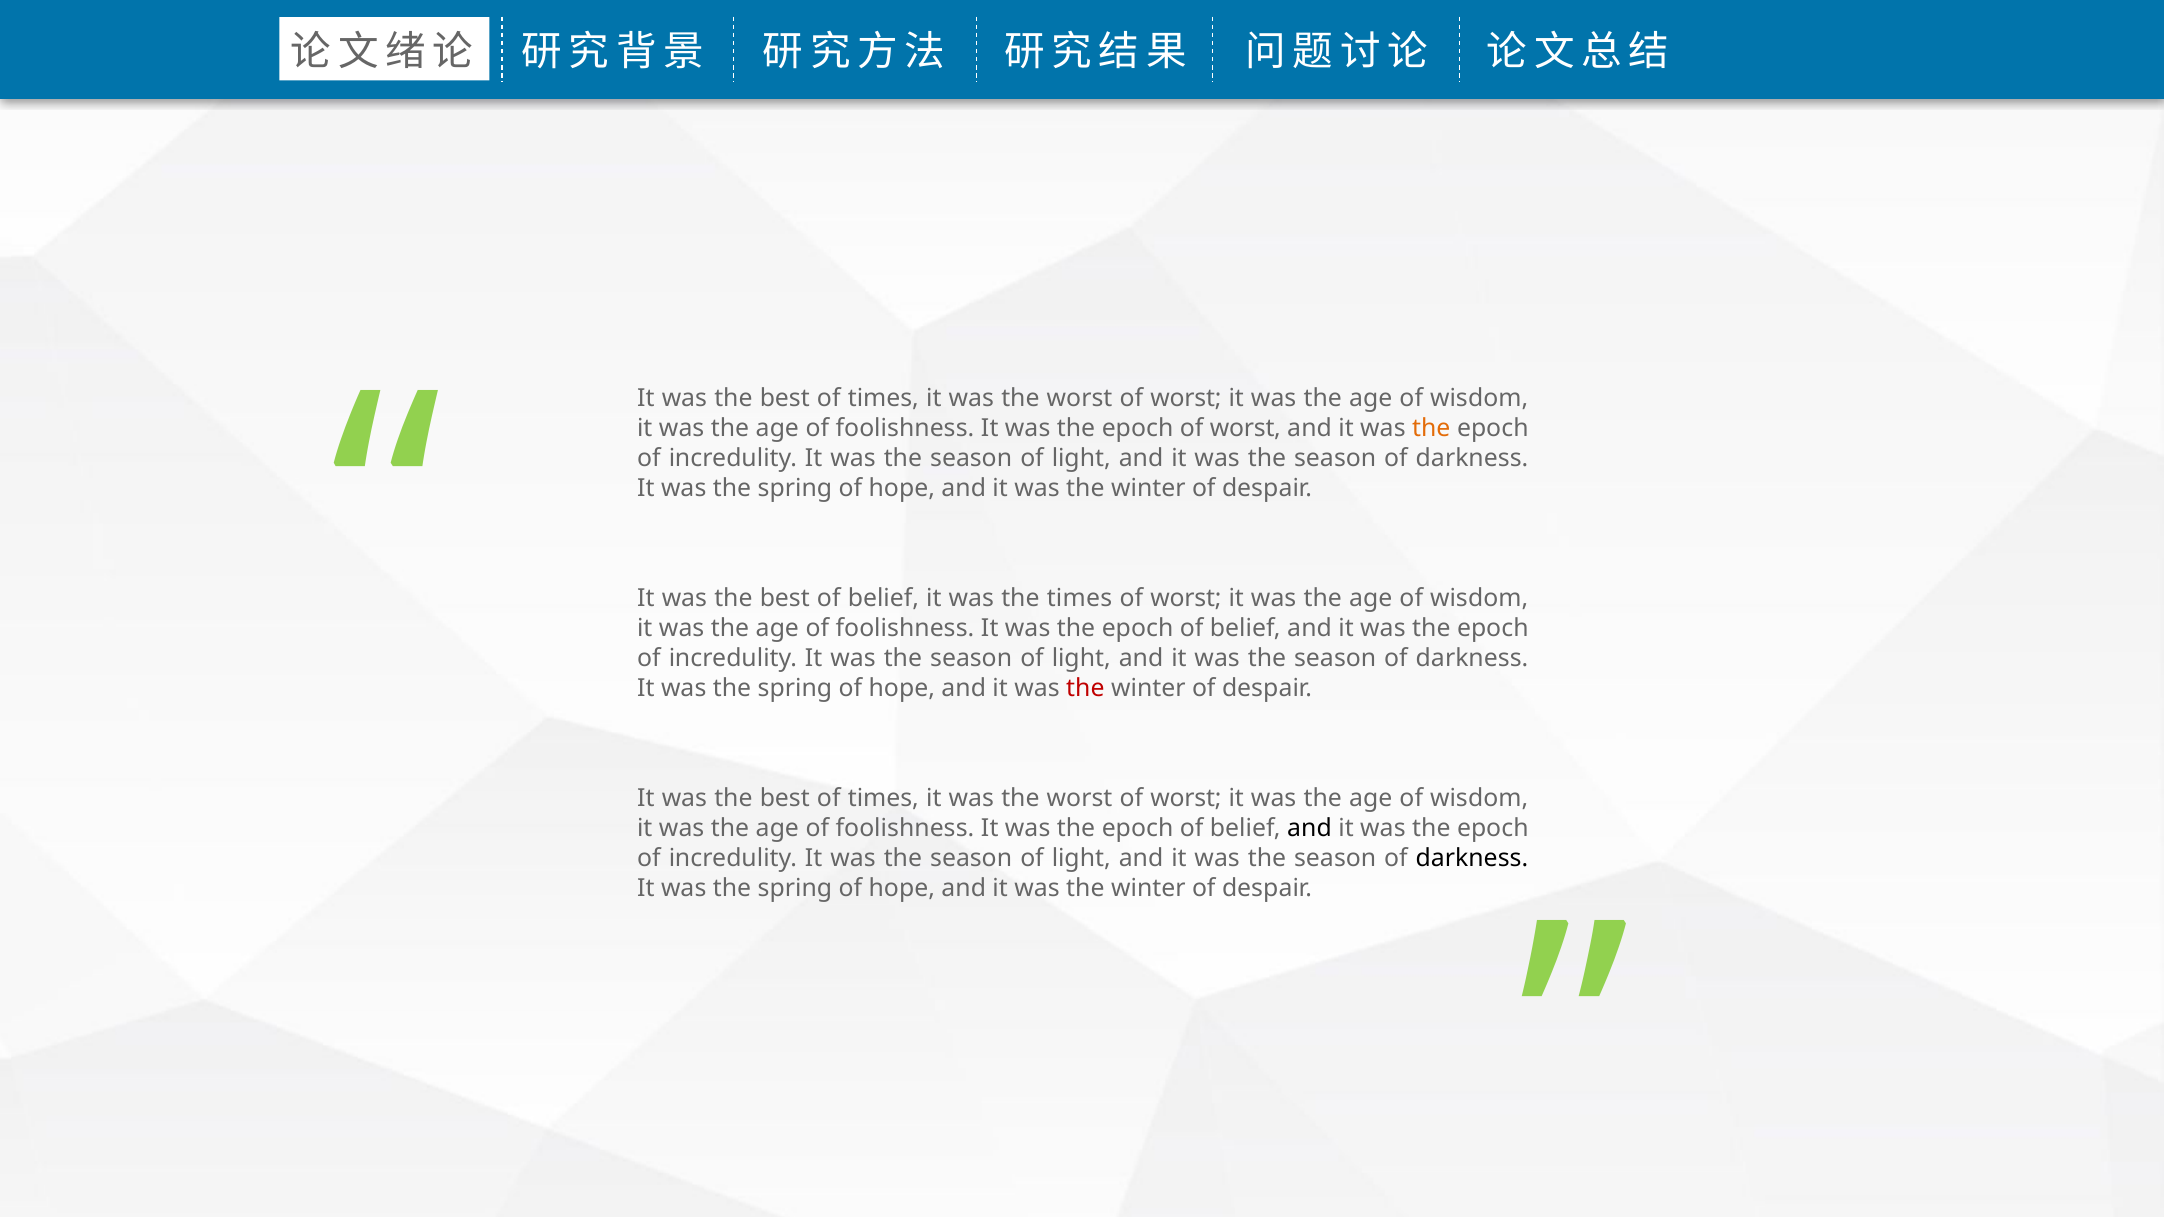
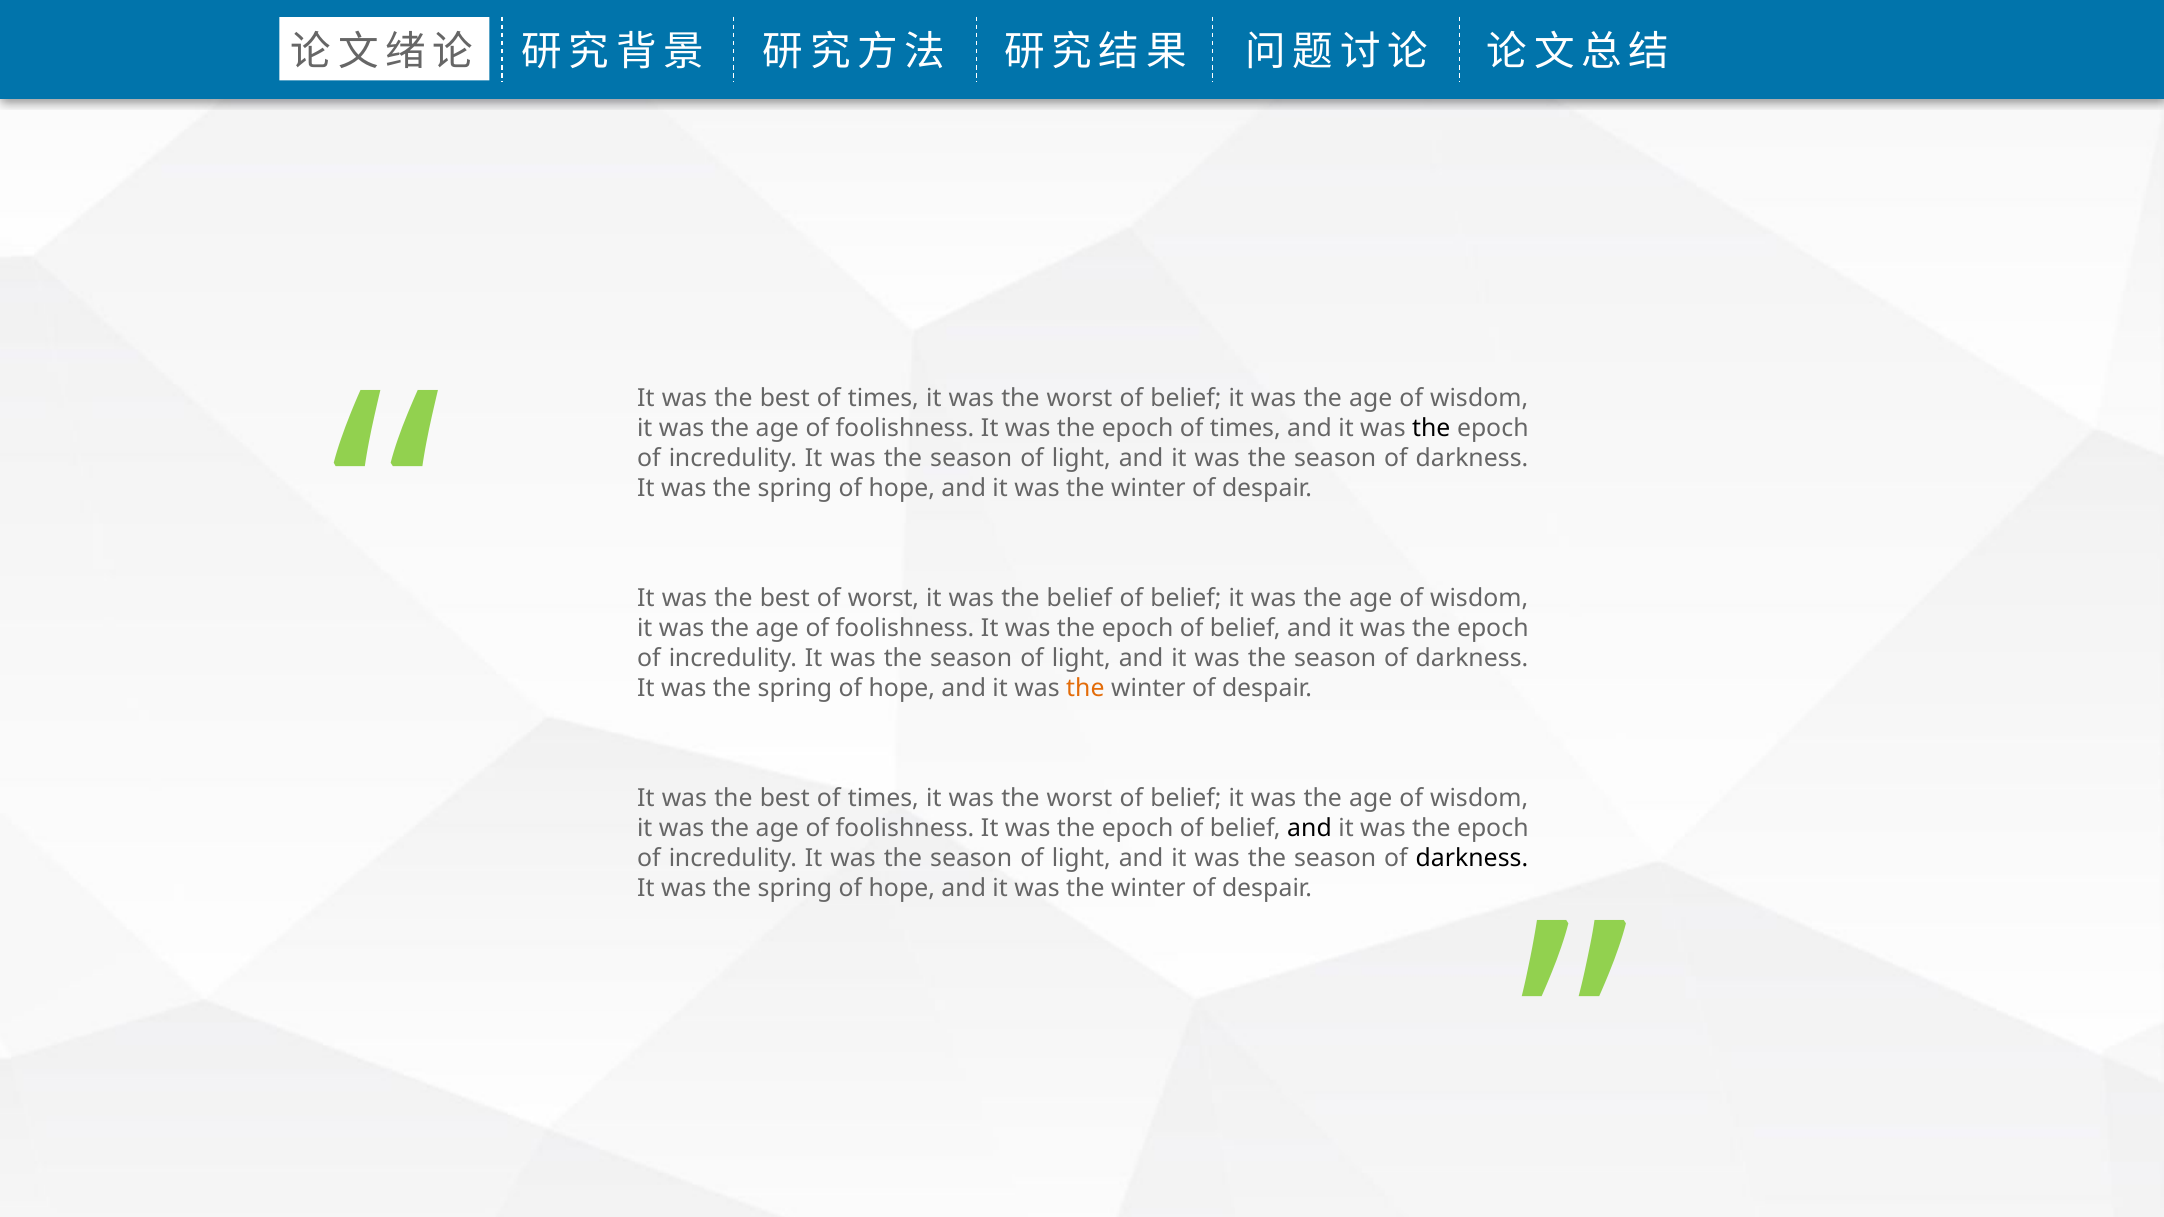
worst at (1186, 399): worst -> belief
epoch of worst: worst -> times
the at (1431, 429) colour: orange -> black
best of belief: belief -> worst
the times: times -> belief
worst at (1186, 599): worst -> belief
the at (1085, 688) colour: red -> orange
worst at (1186, 799): worst -> belief
